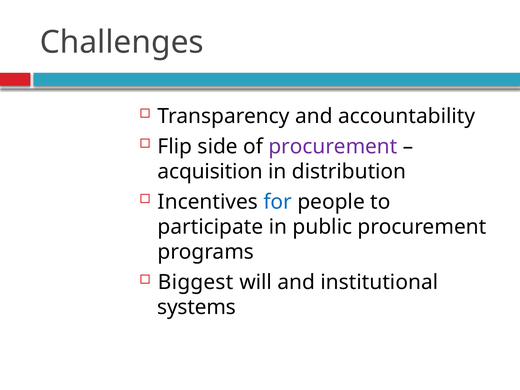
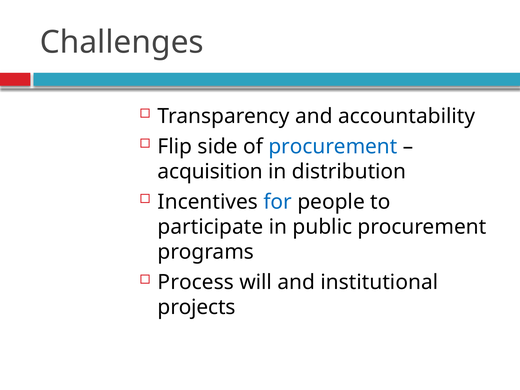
procurement at (333, 146) colour: purple -> blue
Biggest: Biggest -> Process
systems: systems -> projects
